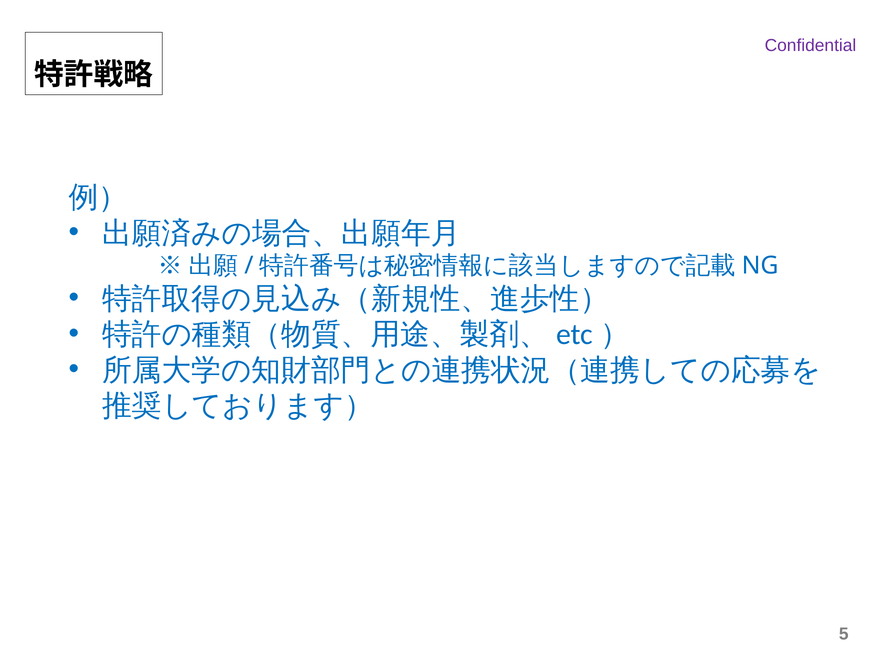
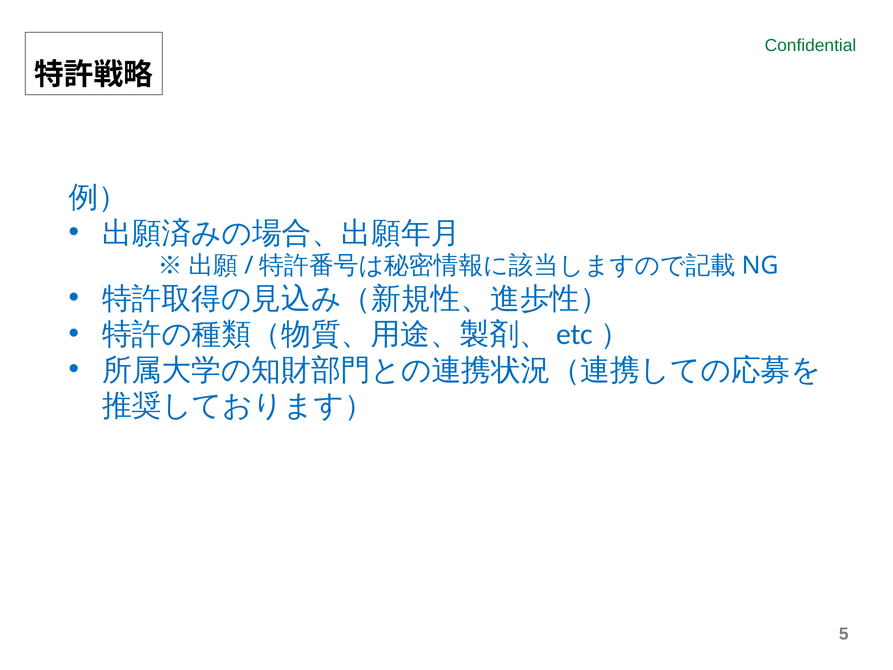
Confidential colour: purple -> green
